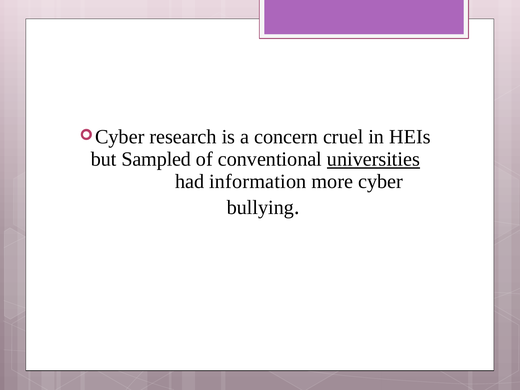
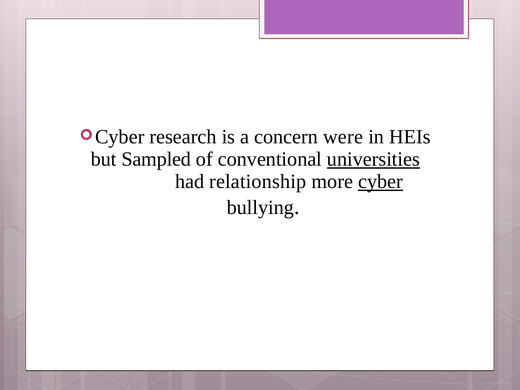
cruel: cruel -> were
information: information -> relationship
cyber at (381, 182) underline: none -> present
